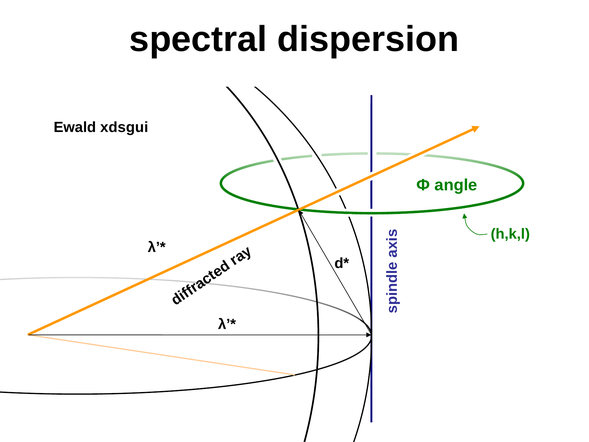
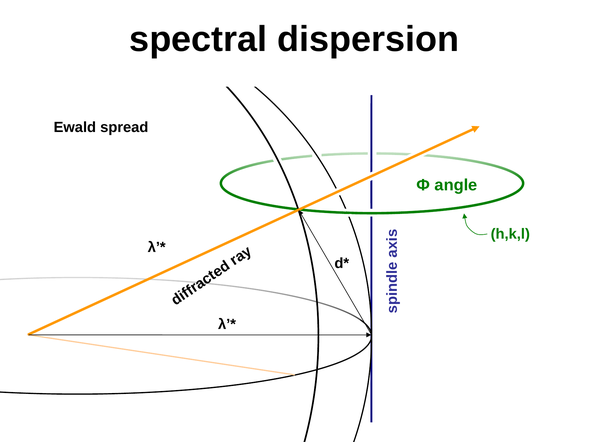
xdsgui: xdsgui -> spread
